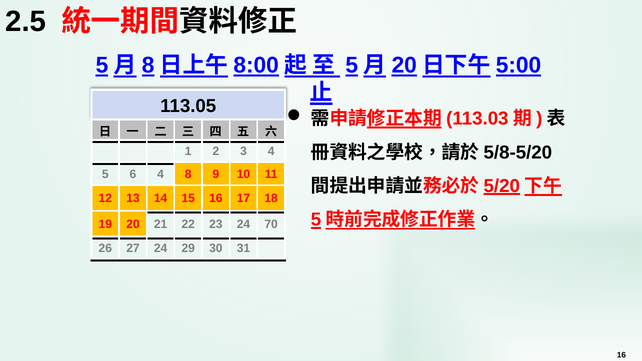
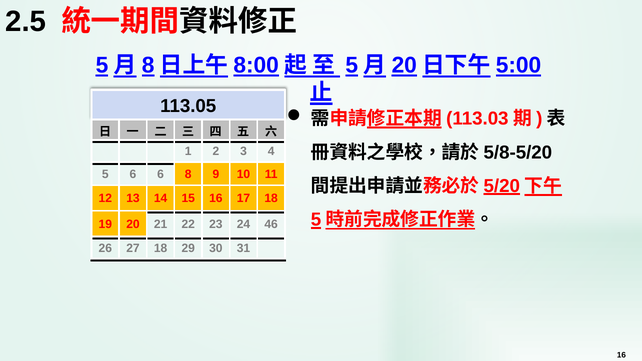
6 4: 4 -> 6
70: 70 -> 46
27 24: 24 -> 18
